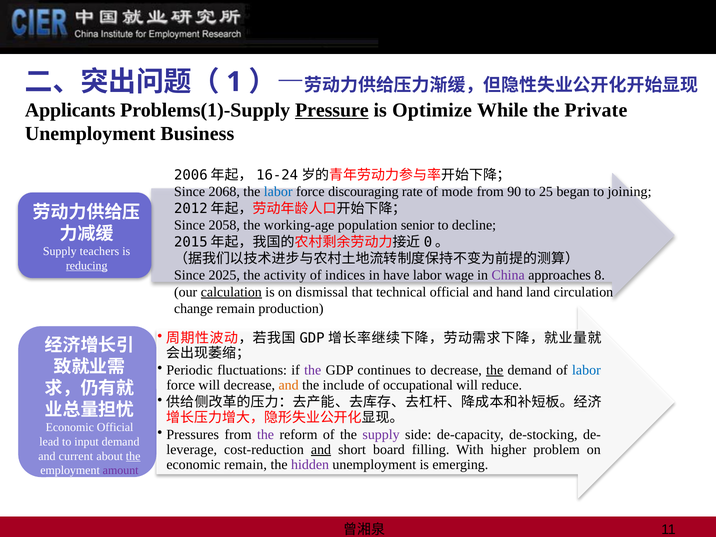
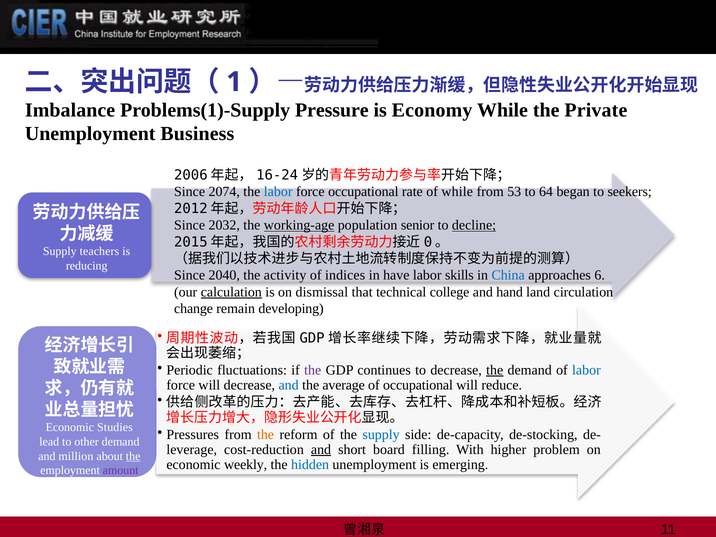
Applicants: Applicants -> Imbalance
Pressure underline: present -> none
Optimize: Optimize -> Economy
2068: 2068 -> 2074
force discouraging: discouraging -> occupational
of mode: mode -> while
90: 90 -> 53
25: 25 -> 64
joining: joining -> seekers
2058: 2058 -> 2032
working-age underline: none -> present
decline underline: none -> present
reducing underline: present -> none
2025: 2025 -> 2040
wage: wage -> skills
China colour: purple -> blue
8: 8 -> 6
technical official: official -> college
production: production -> developing
and at (289, 385) colour: orange -> blue
include: include -> average
Economic Official: Official -> Studies
the at (266, 435) colour: purple -> orange
supply at (381, 435) colour: purple -> blue
input: input -> other
current: current -> million
economic remain: remain -> weekly
hidden colour: purple -> blue
